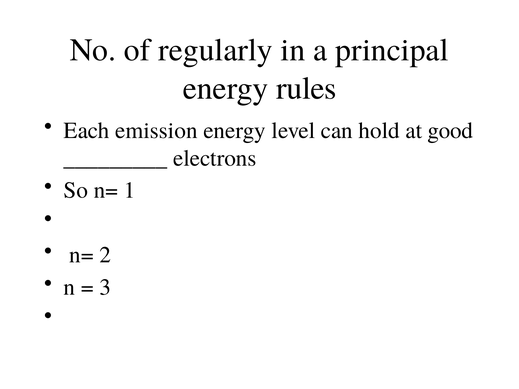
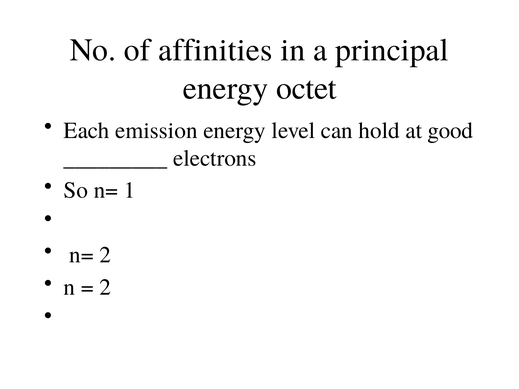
regularly: regularly -> affinities
rules: rules -> octet
3 at (105, 287): 3 -> 2
